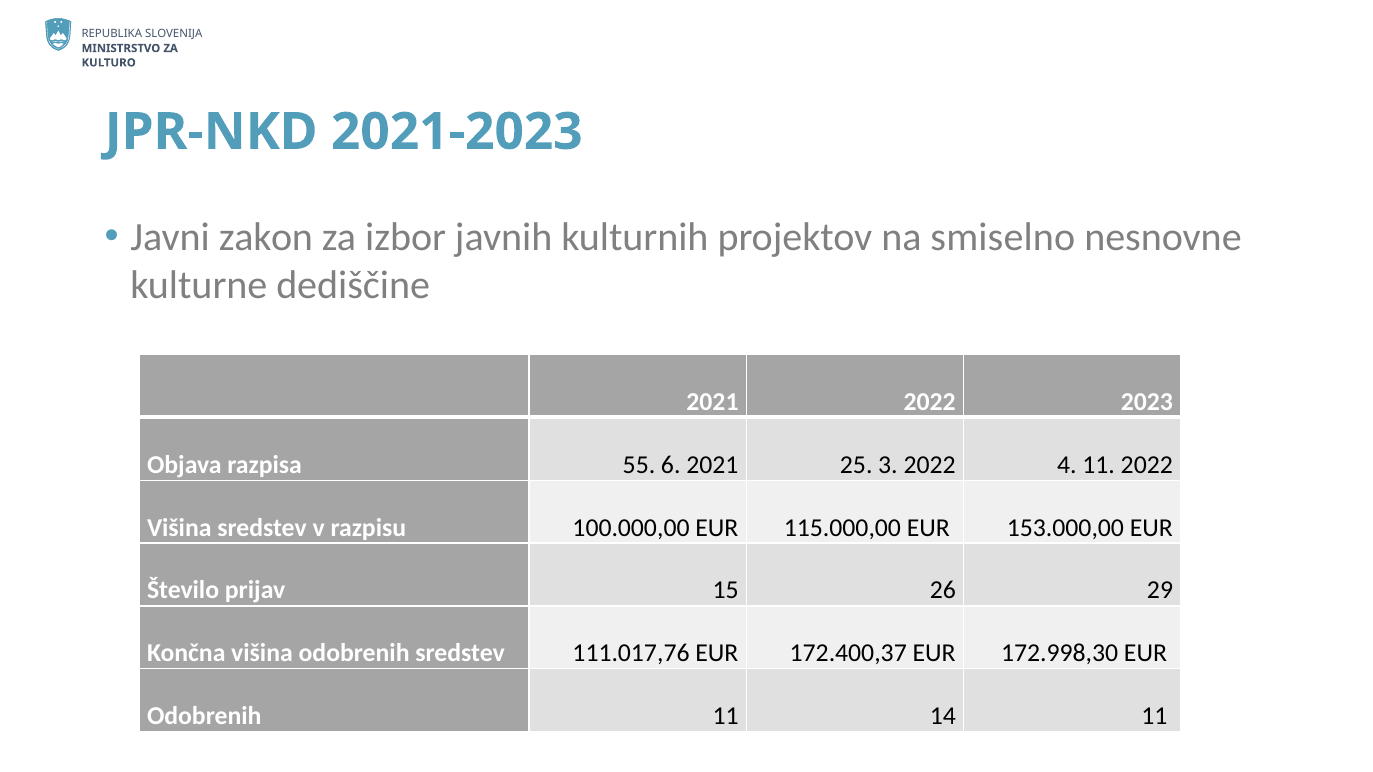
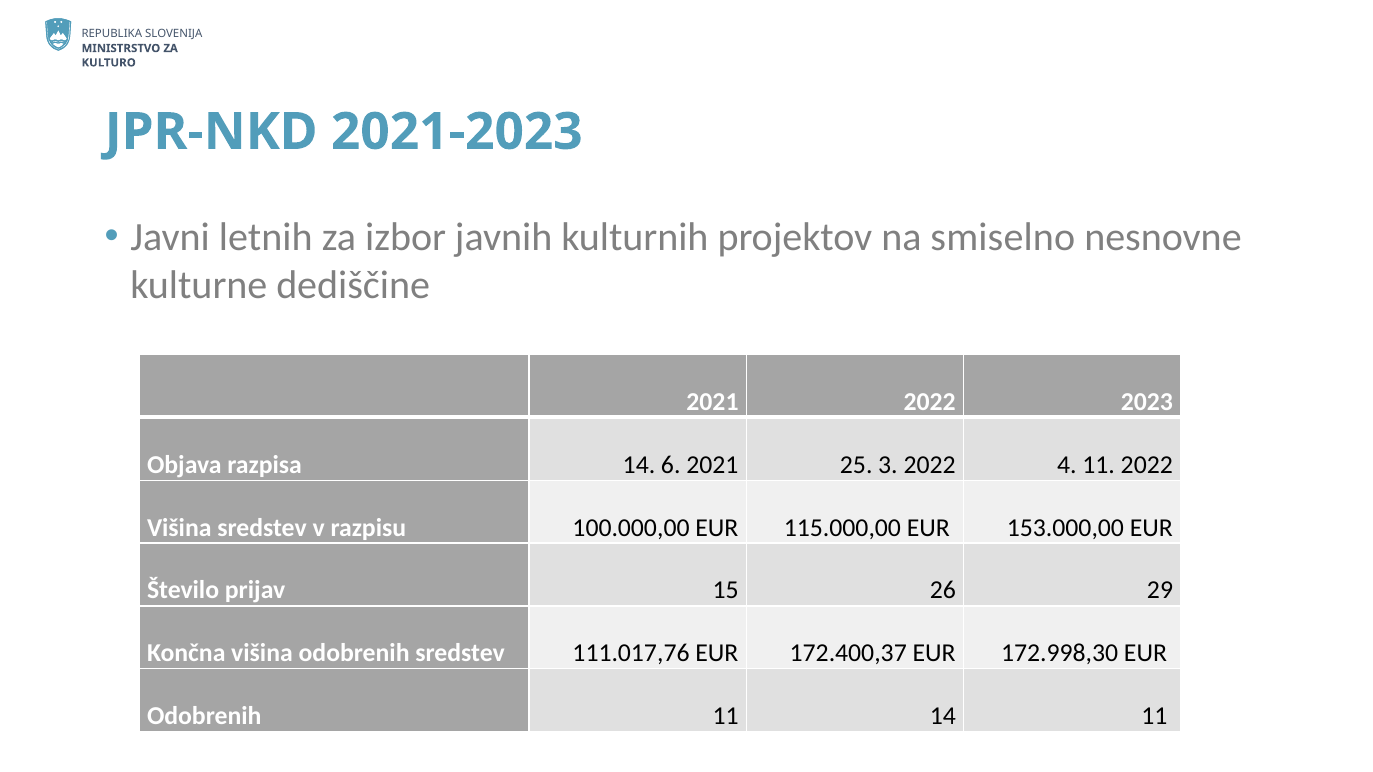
zakon: zakon -> letnih
razpisa 55: 55 -> 14
